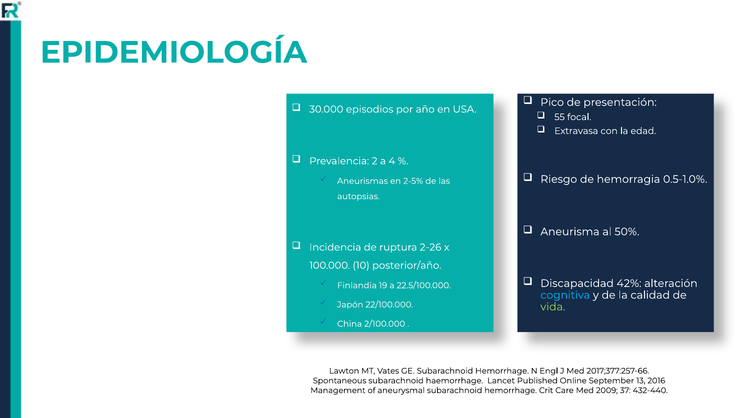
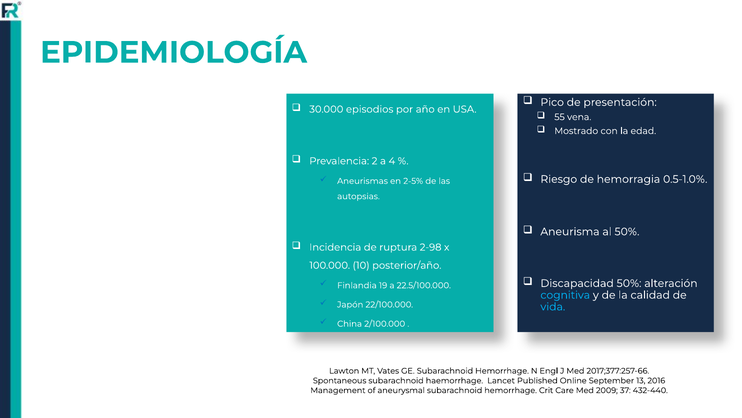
focal: focal -> vena
Extravasa: Extravasa -> Mostrado
2-26: 2-26 -> 2-98
Discapacidad 42%: 42% -> 50%
vida colour: light green -> light blue
